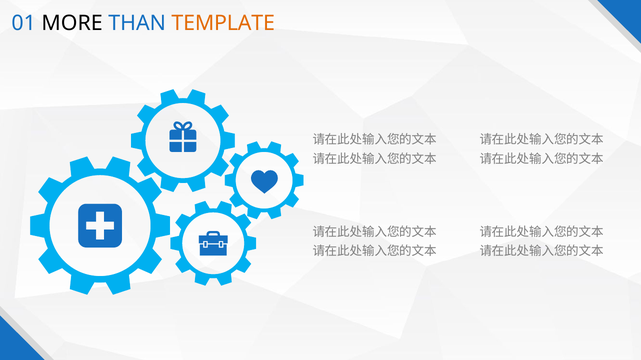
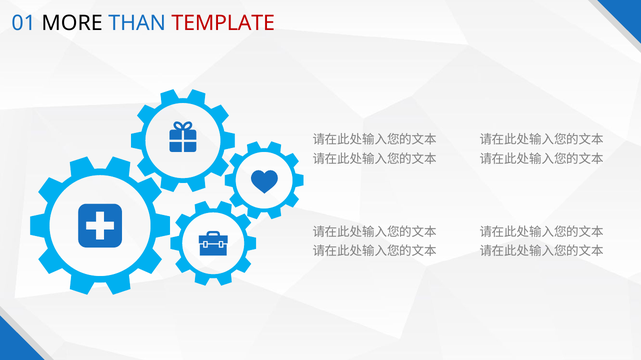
TEMPLATE colour: orange -> red
